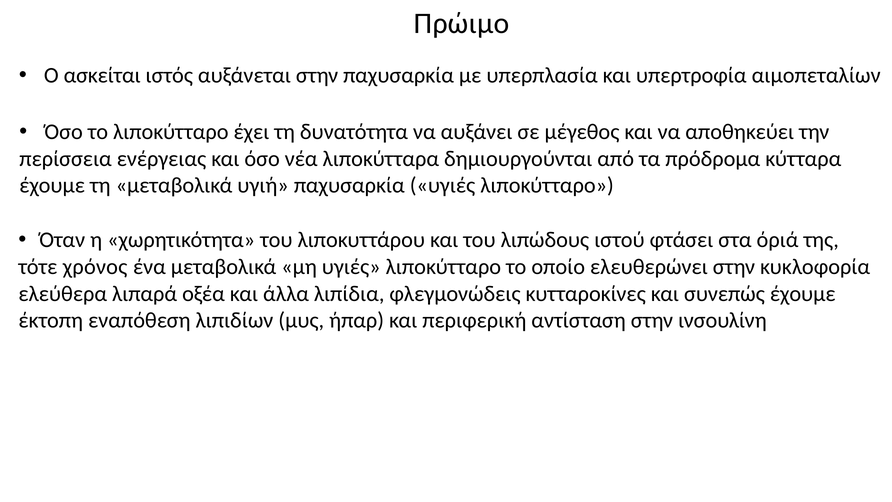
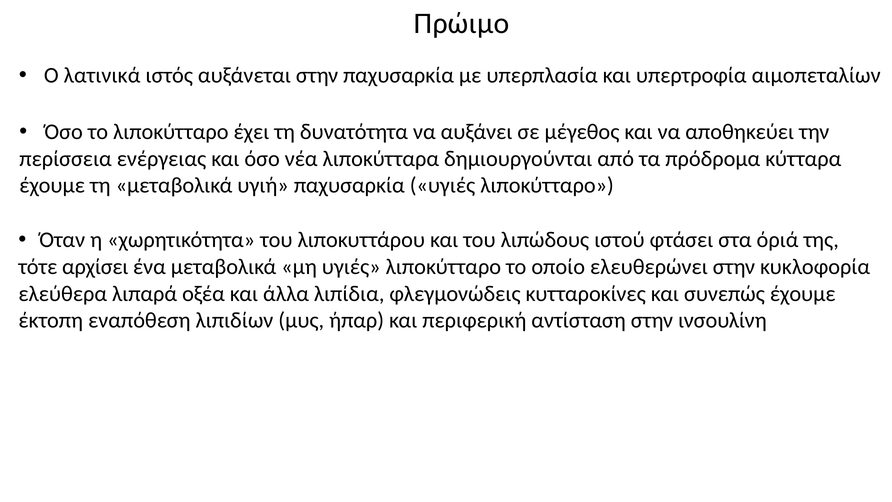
ασκείται: ασκείται -> λατινικά
χρόνος: χρόνος -> αρχίσει
